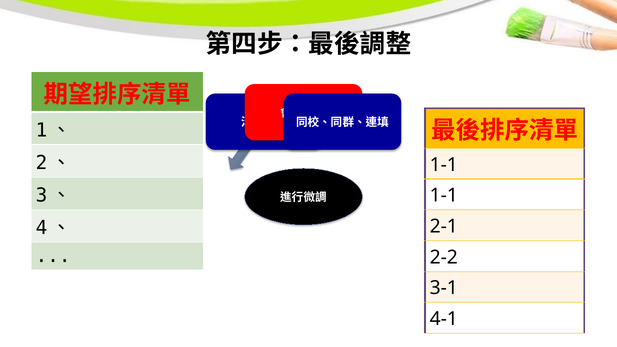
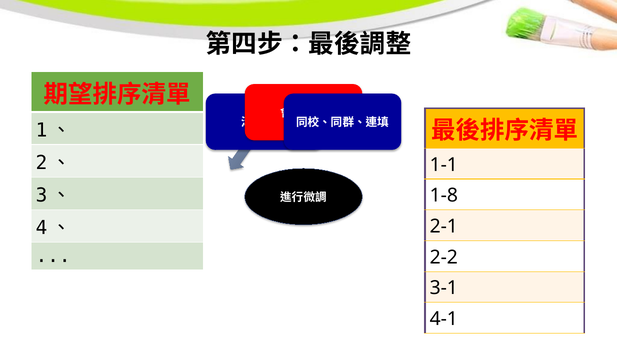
1-1 at (444, 196): 1-1 -> 1-8
